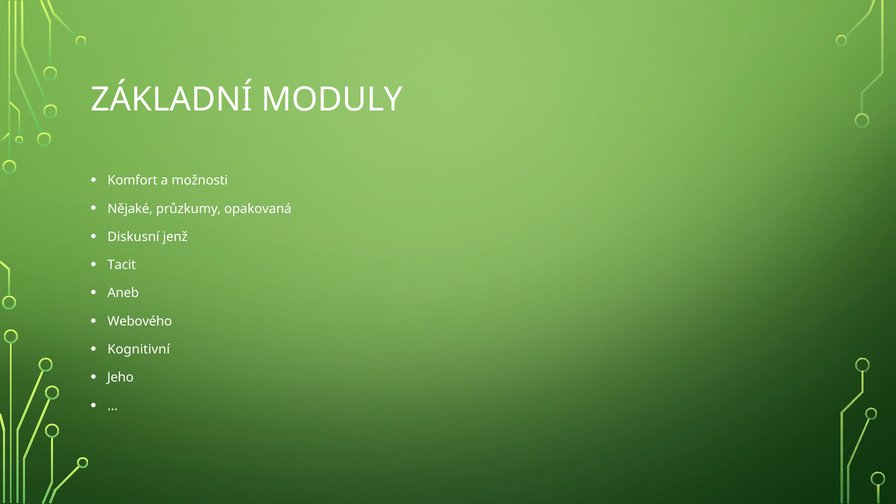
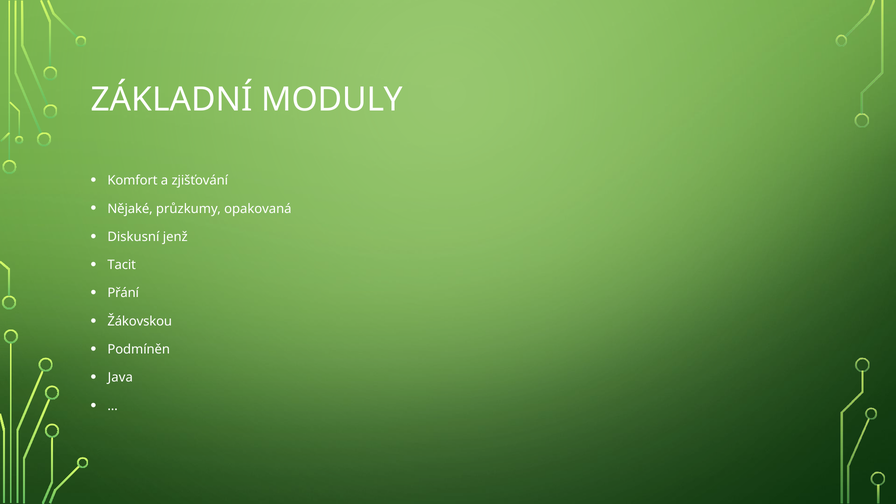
možnosti: možnosti -> zjišťování
Aneb: Aneb -> Přání
Webového: Webového -> Žákovskou
Kognitivní: Kognitivní -> Podmíněn
Jeho: Jeho -> Java
